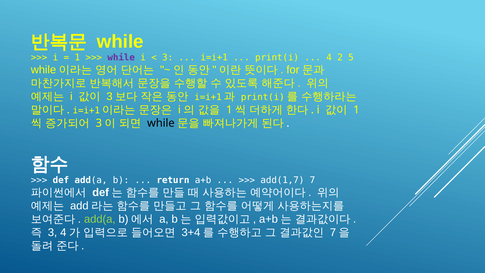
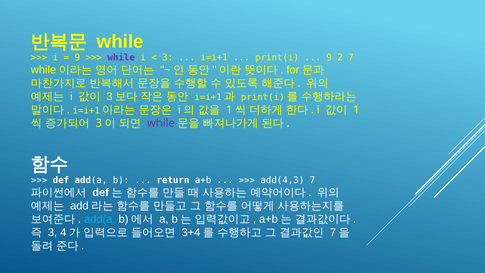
1 at (77, 58): 1 -> 9
4 at (329, 58): 4 -> 9
2 5: 5 -> 7
while at (161, 123) colour: black -> purple
add(1,7: add(1,7 -> add(4,3
add(a at (100, 219) colour: light green -> light blue
